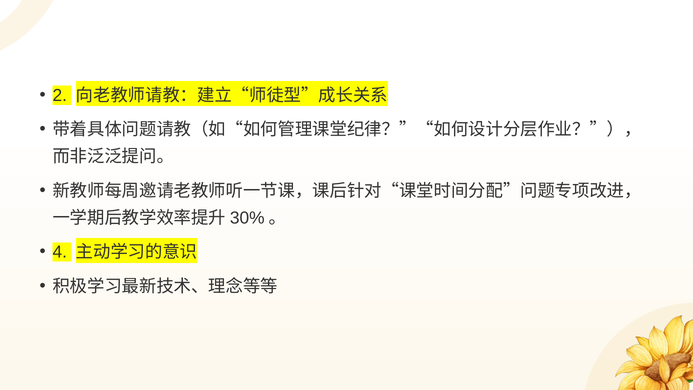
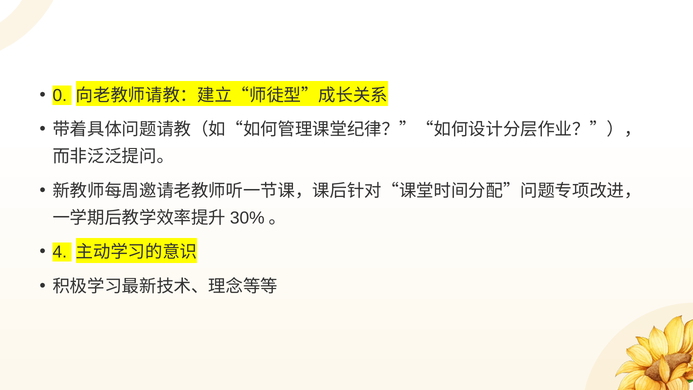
2: 2 -> 0
